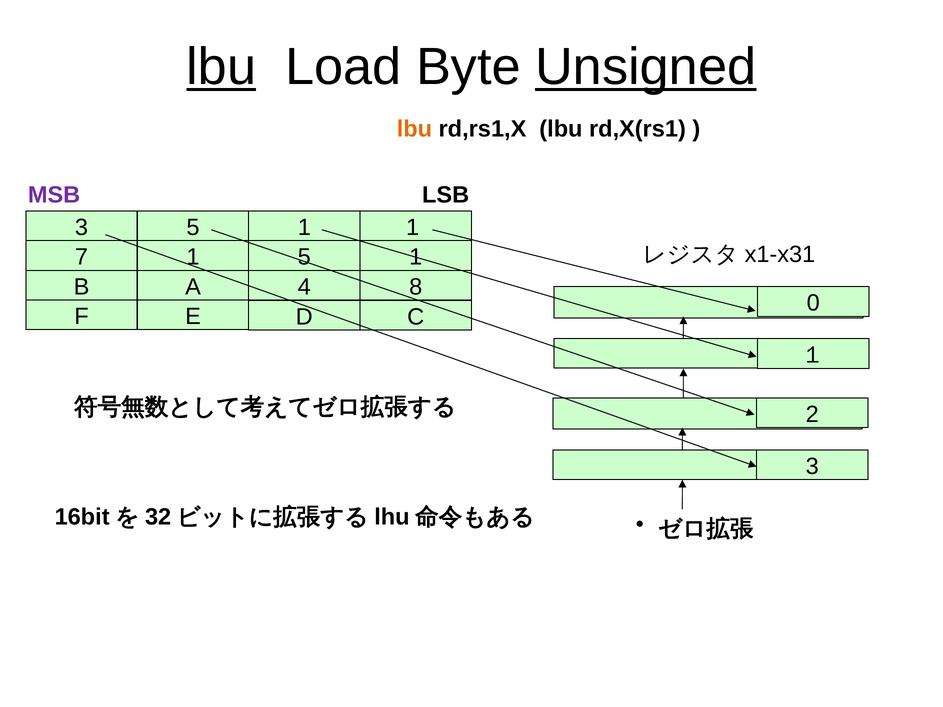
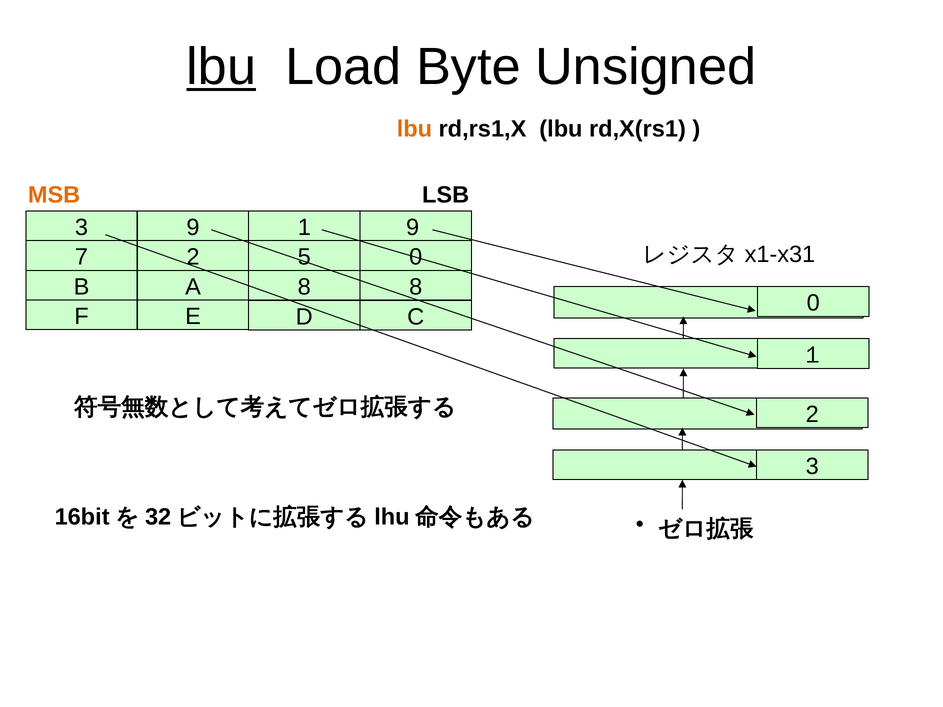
Unsigned underline: present -> none
MSB colour: purple -> orange
3 5: 5 -> 9
1 1: 1 -> 9
7 1: 1 -> 2
1 at (416, 257): 1 -> 0
A 4: 4 -> 8
